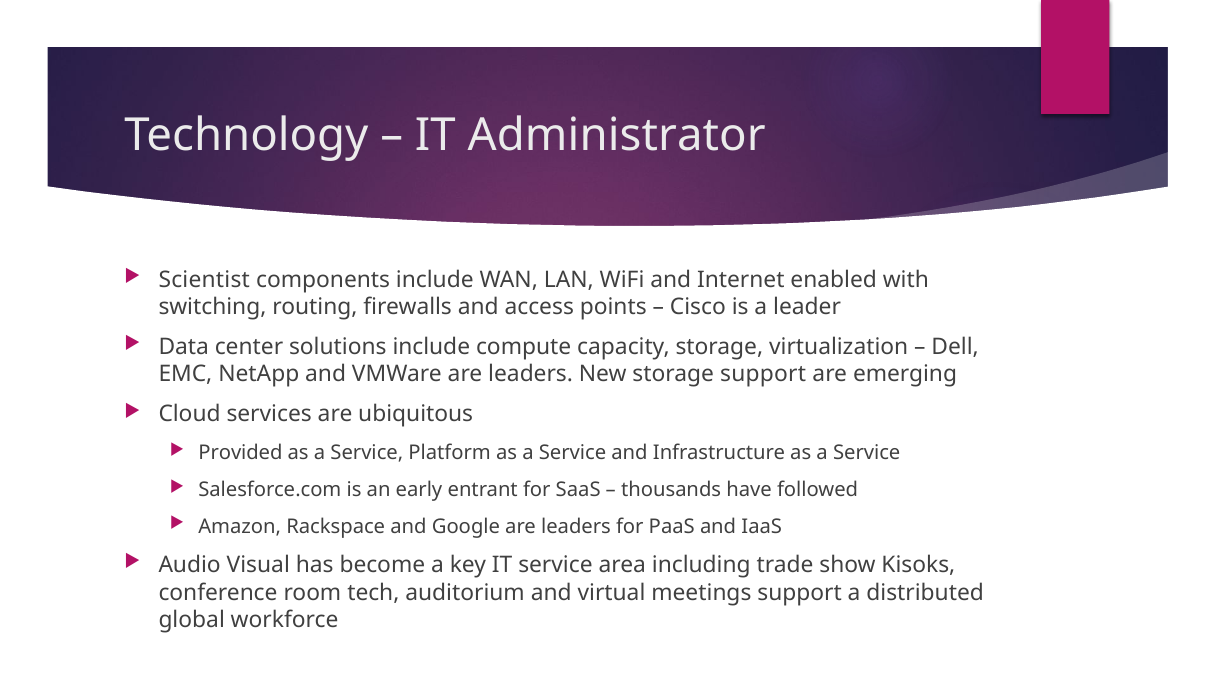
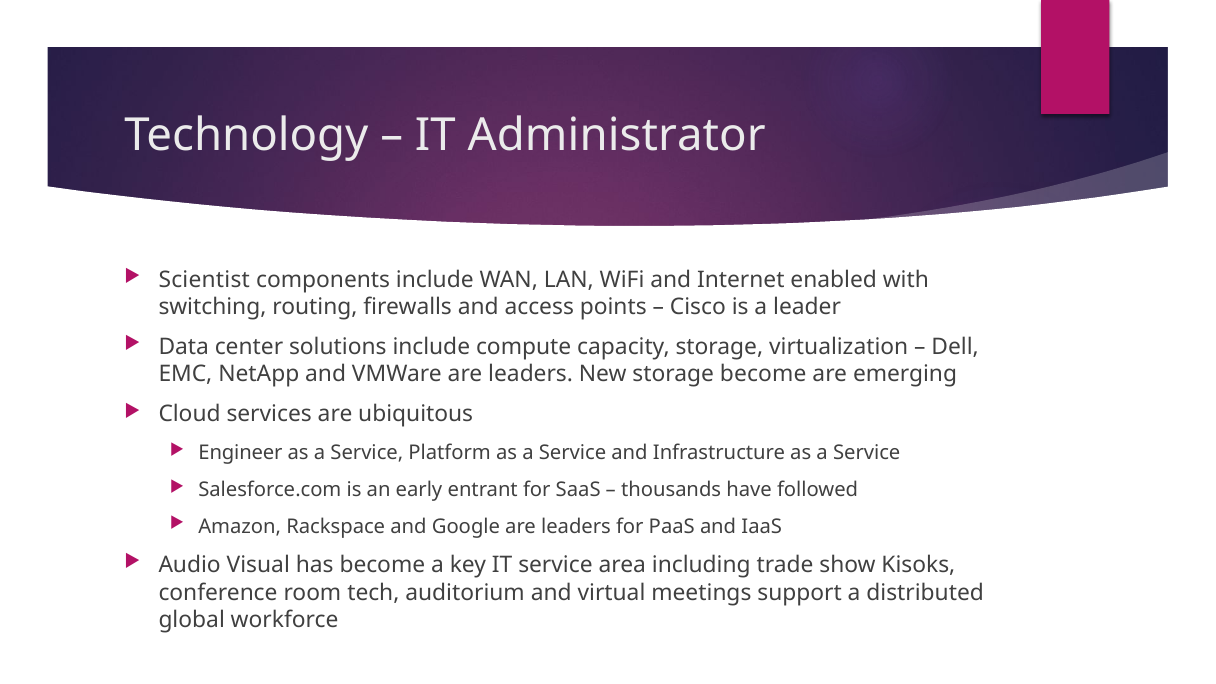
storage support: support -> become
Provided: Provided -> Engineer
